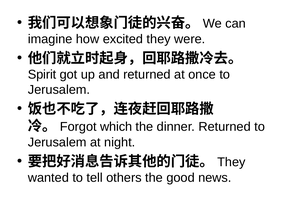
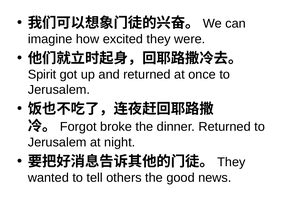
which: which -> broke
